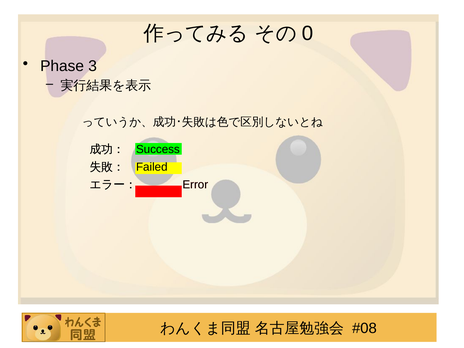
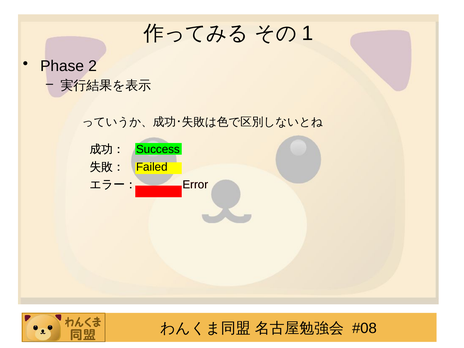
0: 0 -> 1
3: 3 -> 2
